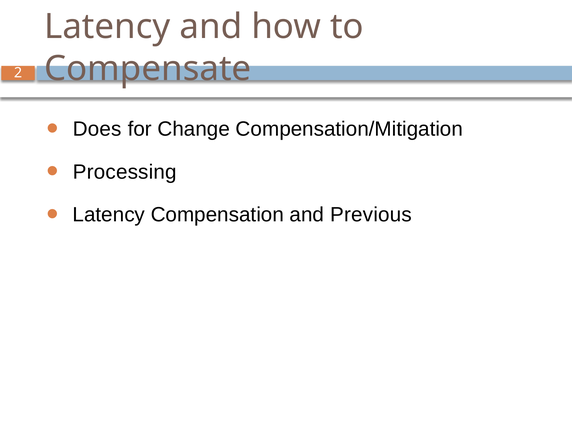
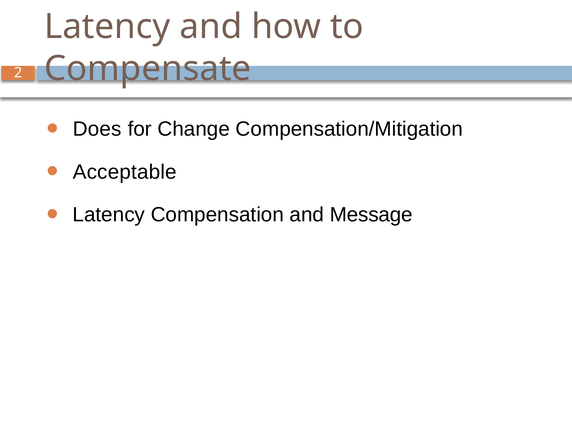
Processing: Processing -> Acceptable
Previous: Previous -> Message
